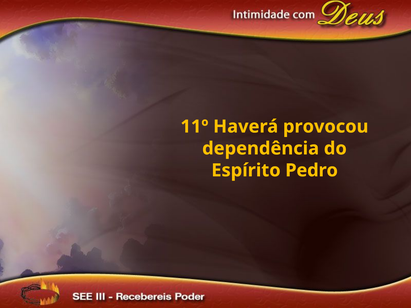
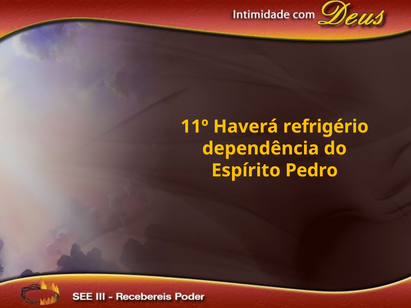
provocou: provocou -> refrigério
